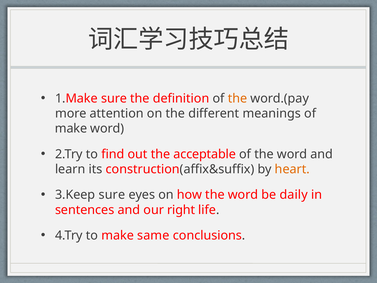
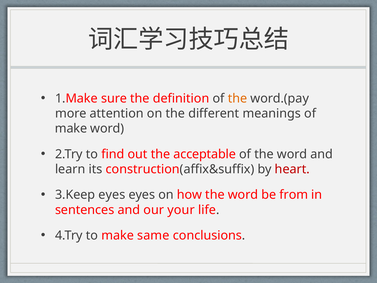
heart colour: orange -> red
3.Keep sure: sure -> eyes
daily: daily -> from
right: right -> your
